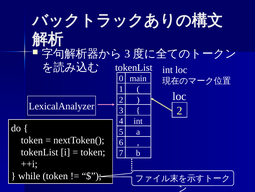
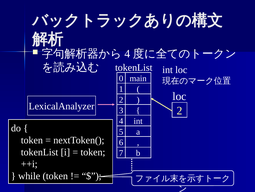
3 at (127, 53): 3 -> 4
